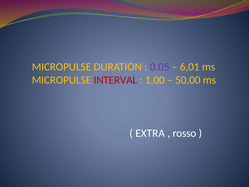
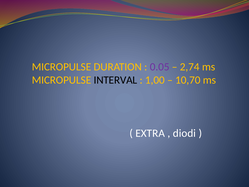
6,01: 6,01 -> 2,74
INTERVAL colour: red -> black
50,00: 50,00 -> 10,70
rosso: rosso -> diodi
